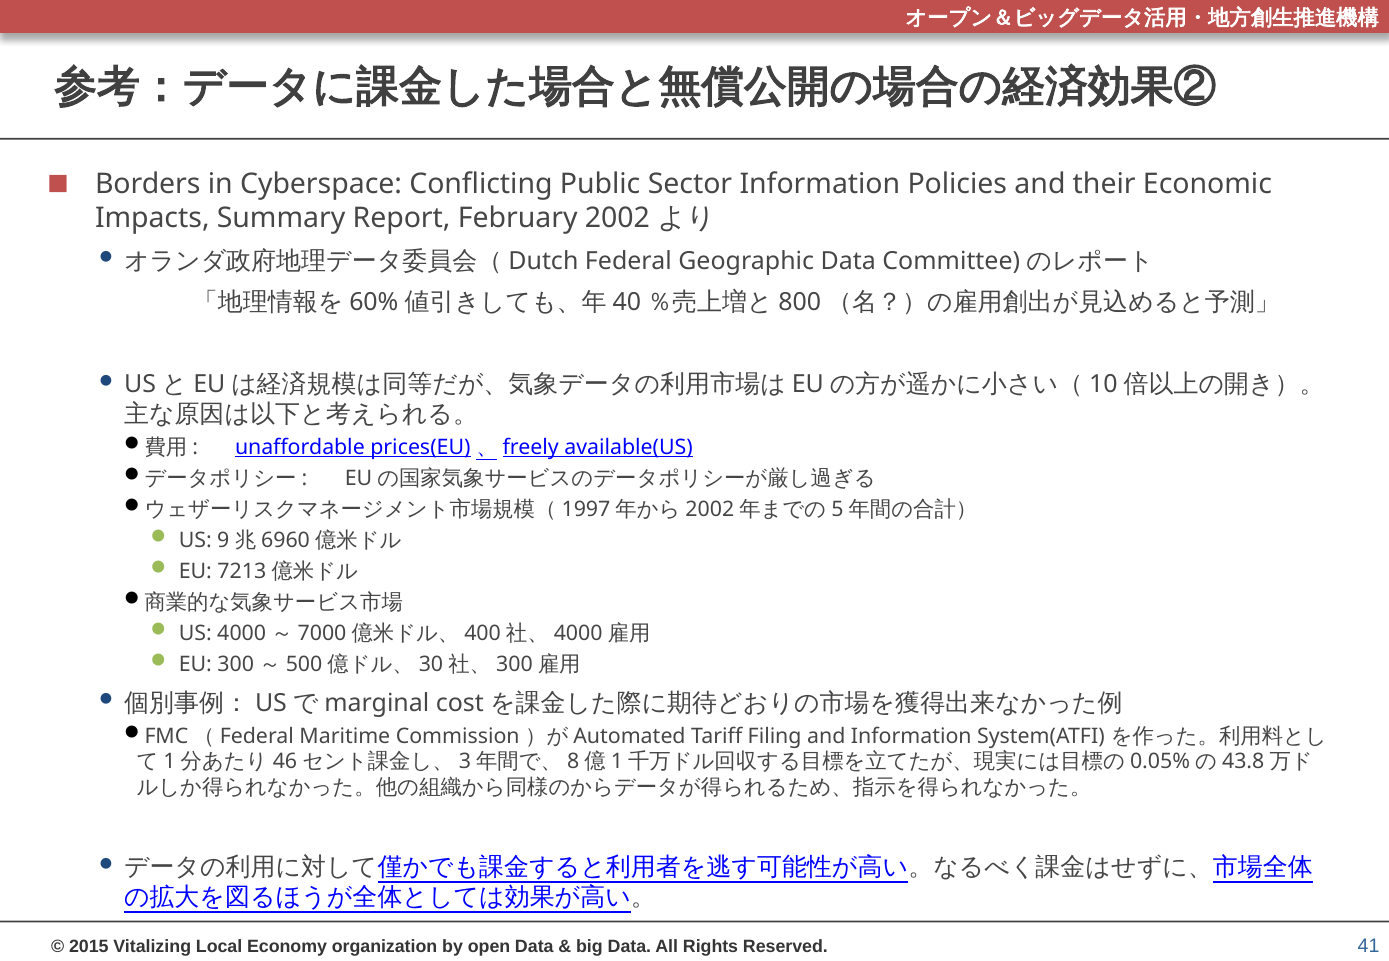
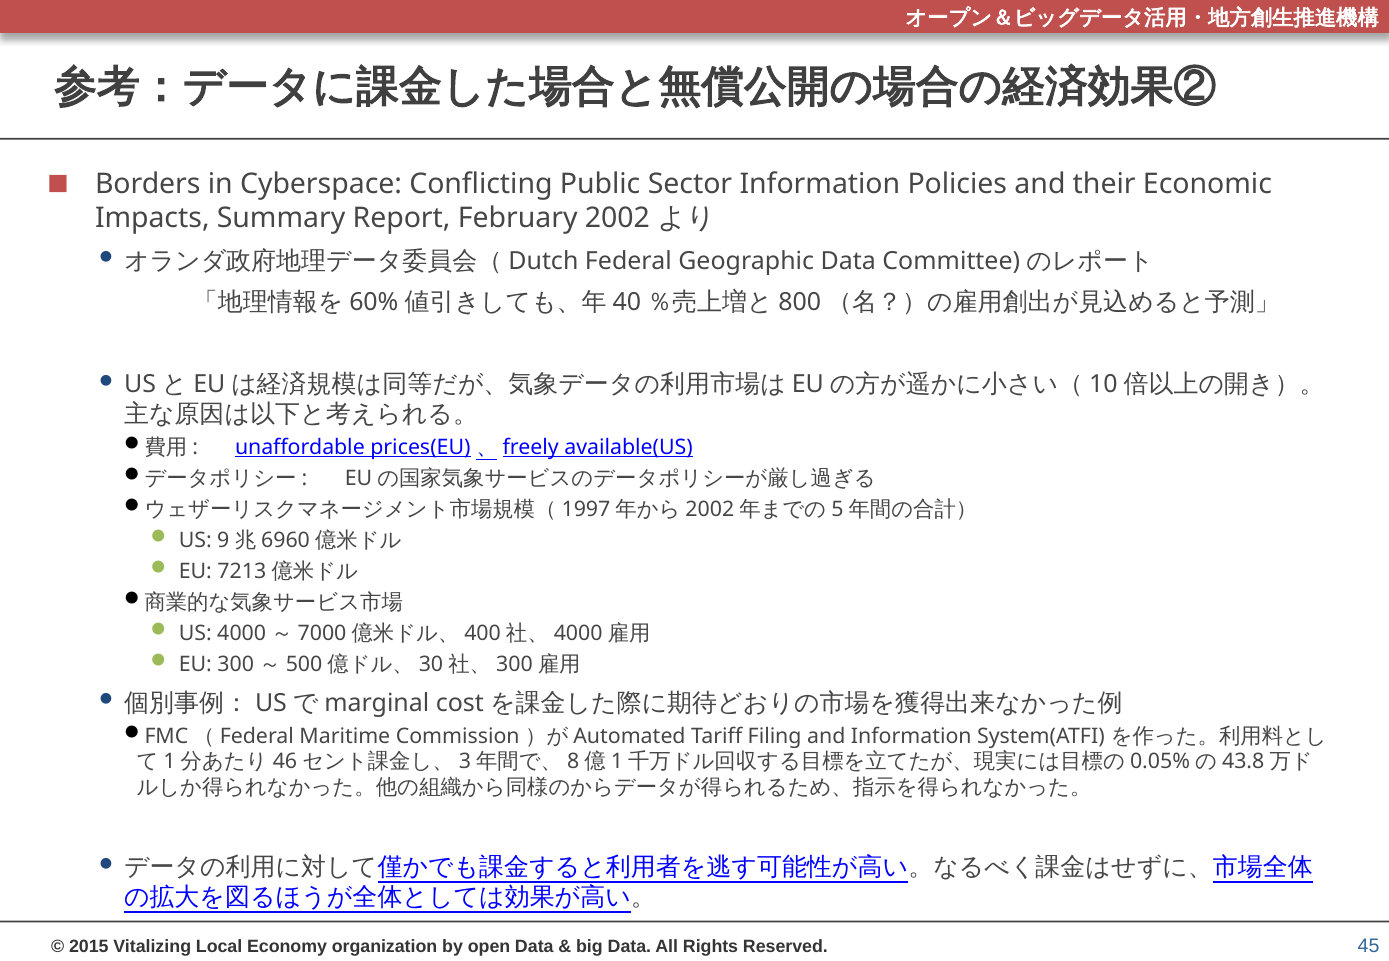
41: 41 -> 45
